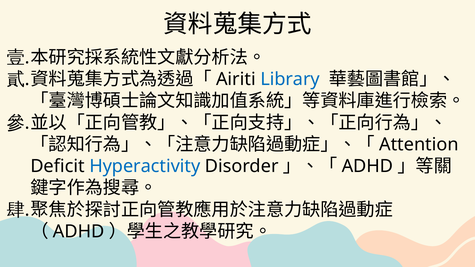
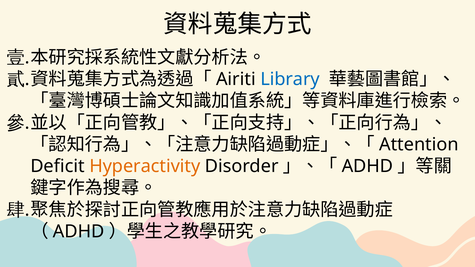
Hyperactivity colour: blue -> orange
